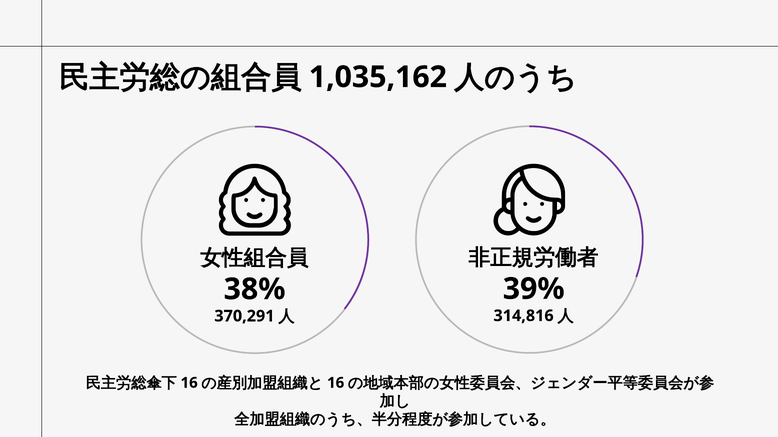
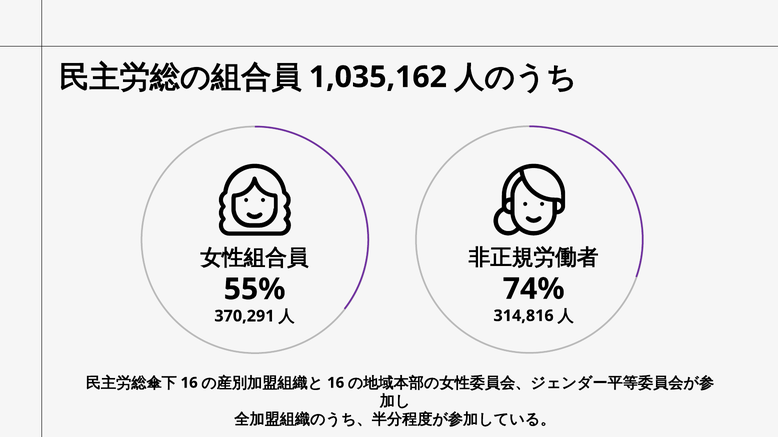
39%: 39% -> 74%
38%: 38% -> 55%
